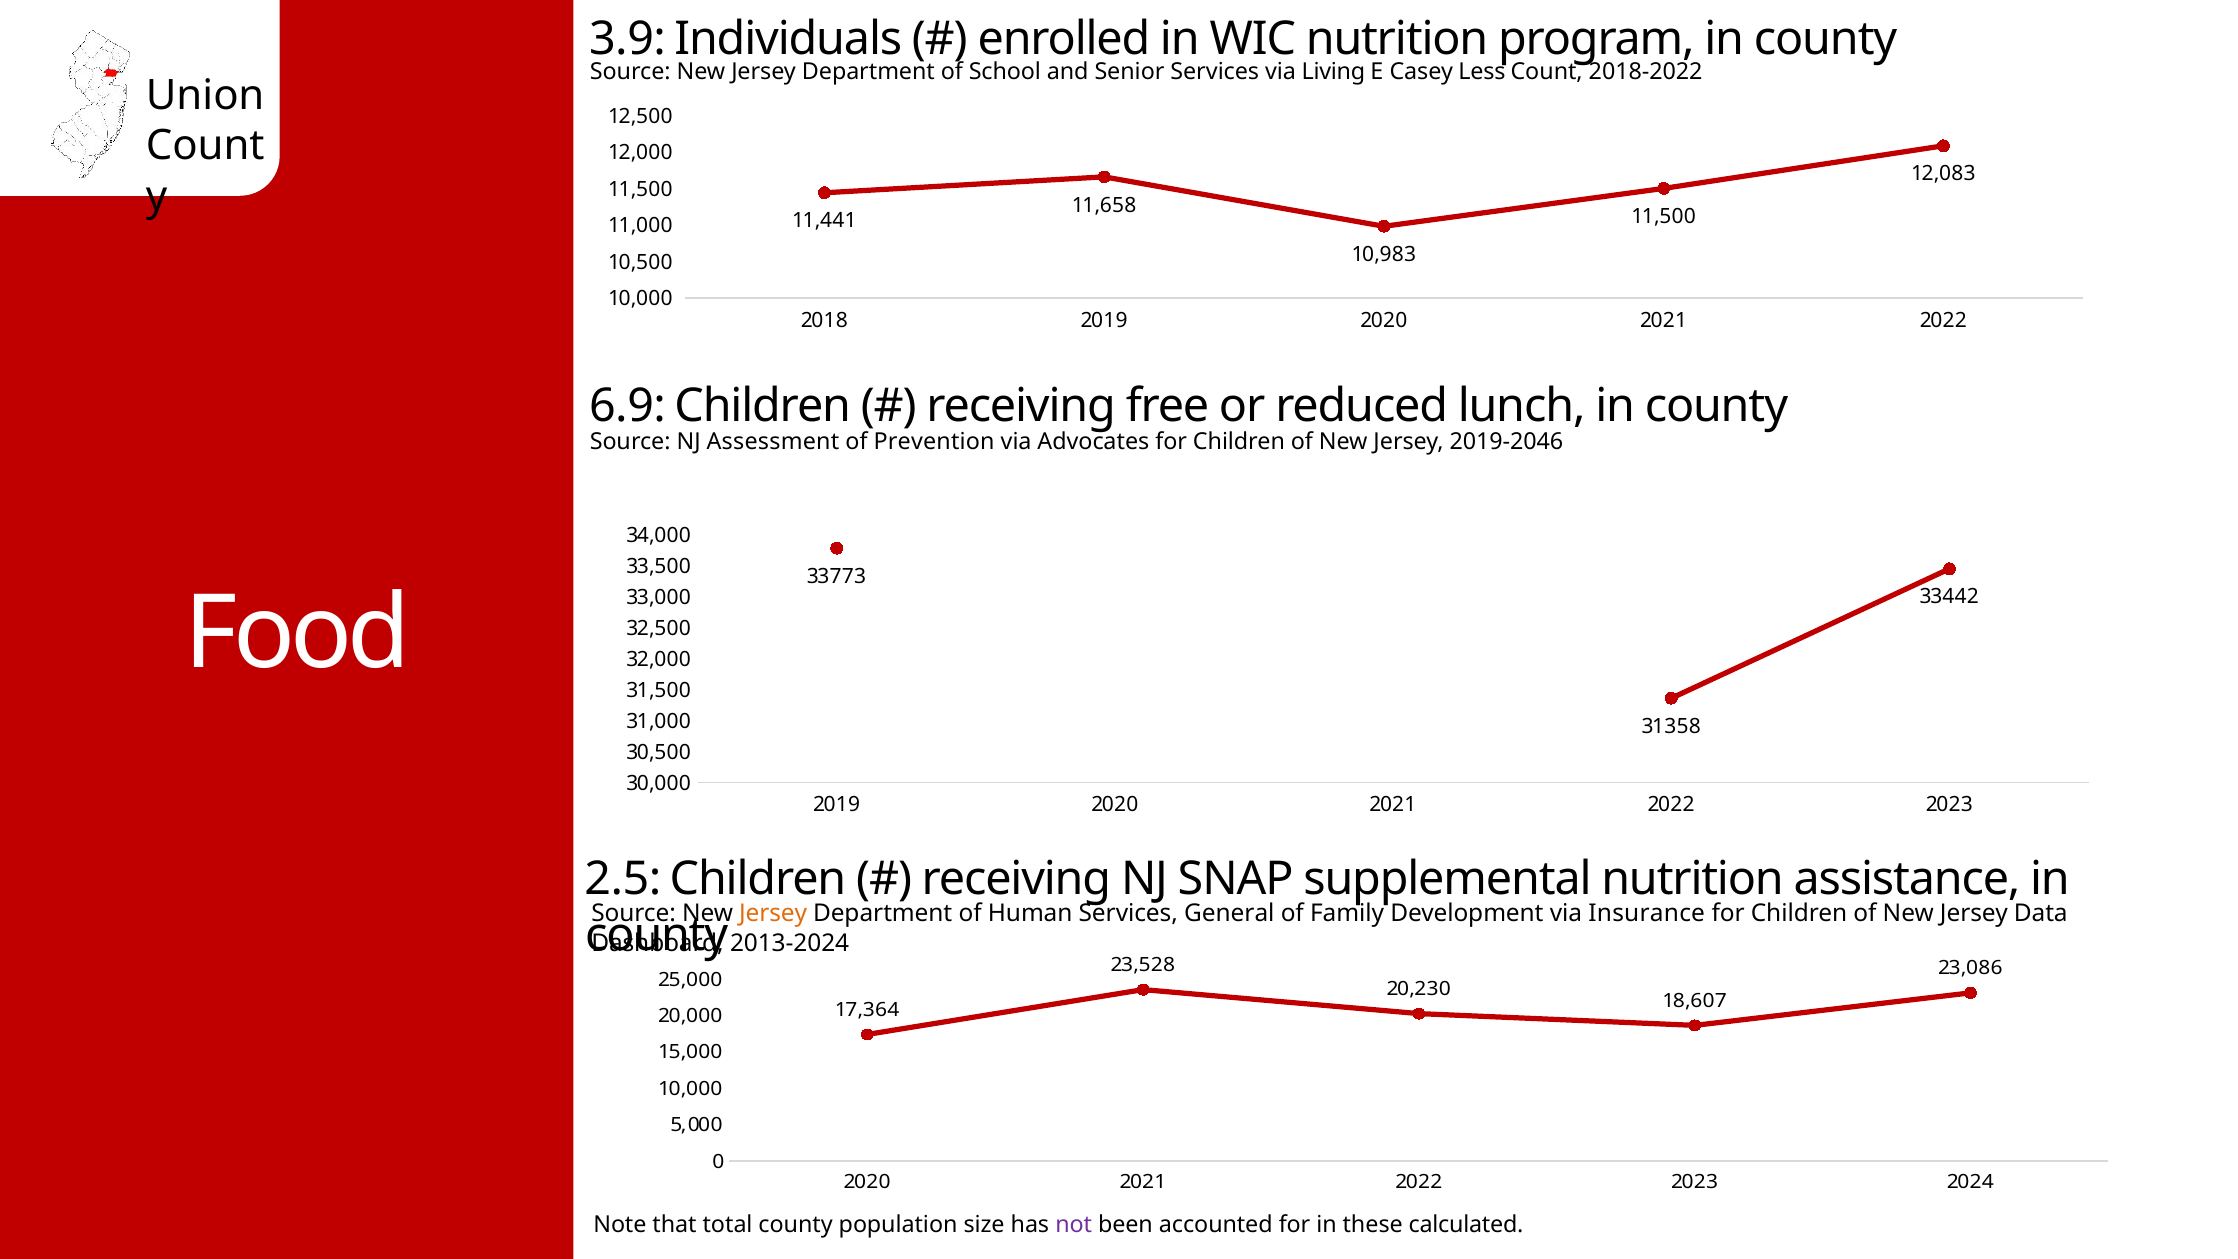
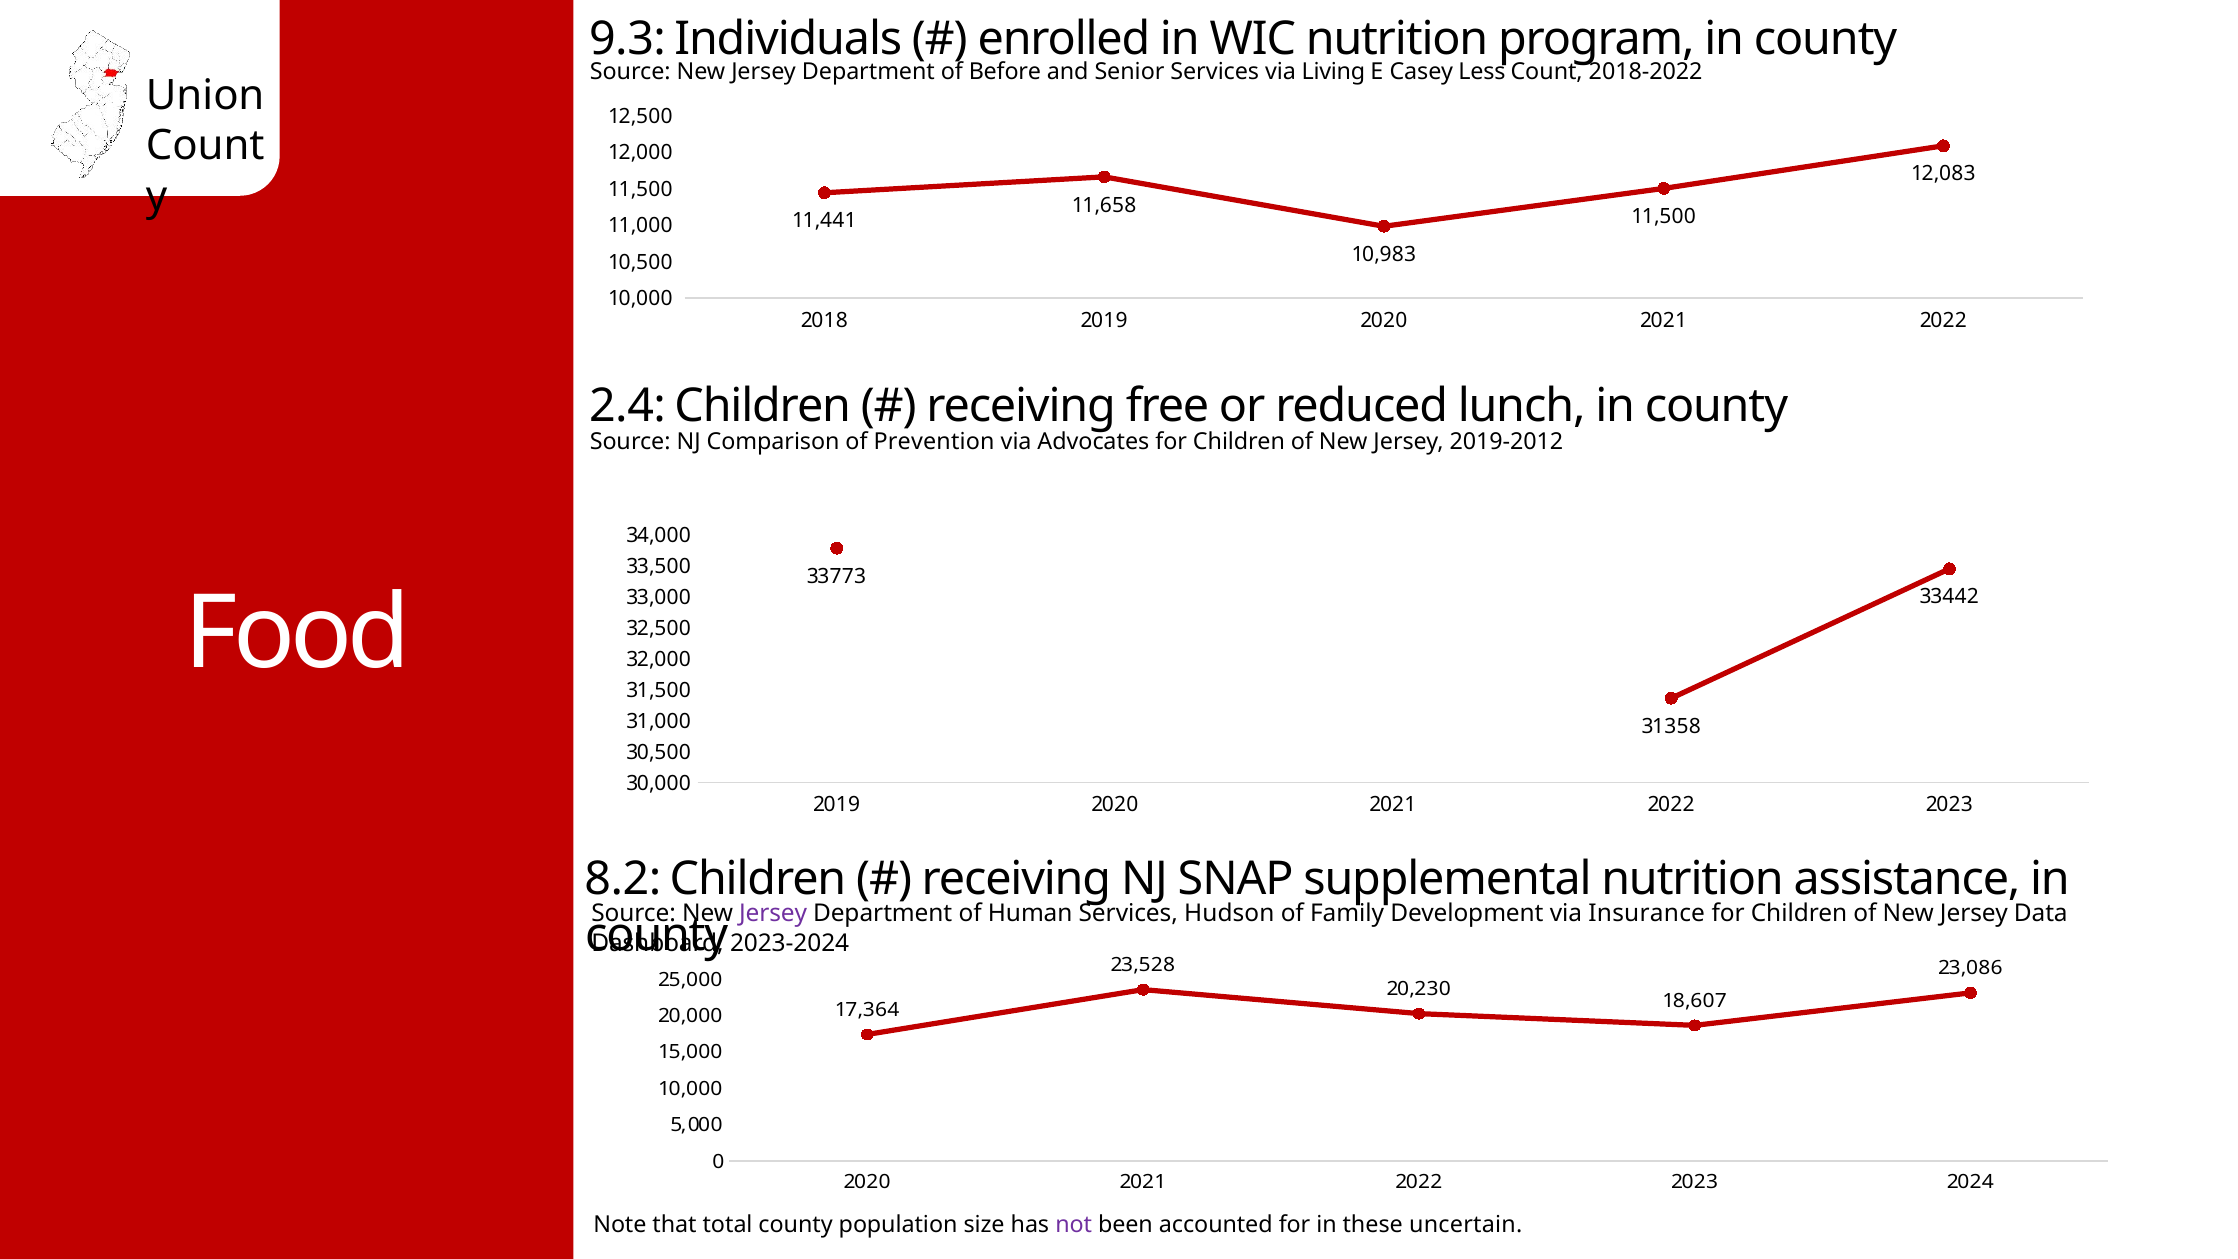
3.9: 3.9 -> 9.3
School: School -> Before
6.9: 6.9 -> 2.4
Assessment: Assessment -> Comparison
2019-2046: 2019-2046 -> 2019-2012
2.5: 2.5 -> 8.2
Jersey at (773, 914) colour: orange -> purple
General: General -> Hudson
2013-2024: 2013-2024 -> 2023-2024
calculated: calculated -> uncertain
